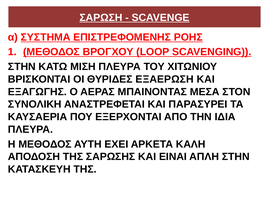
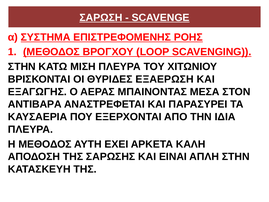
ΣΥΝΟΛΙΚΗ: ΣΥΝΟΛΙΚΗ -> ΑΝΤΙΒΑΡΑ
